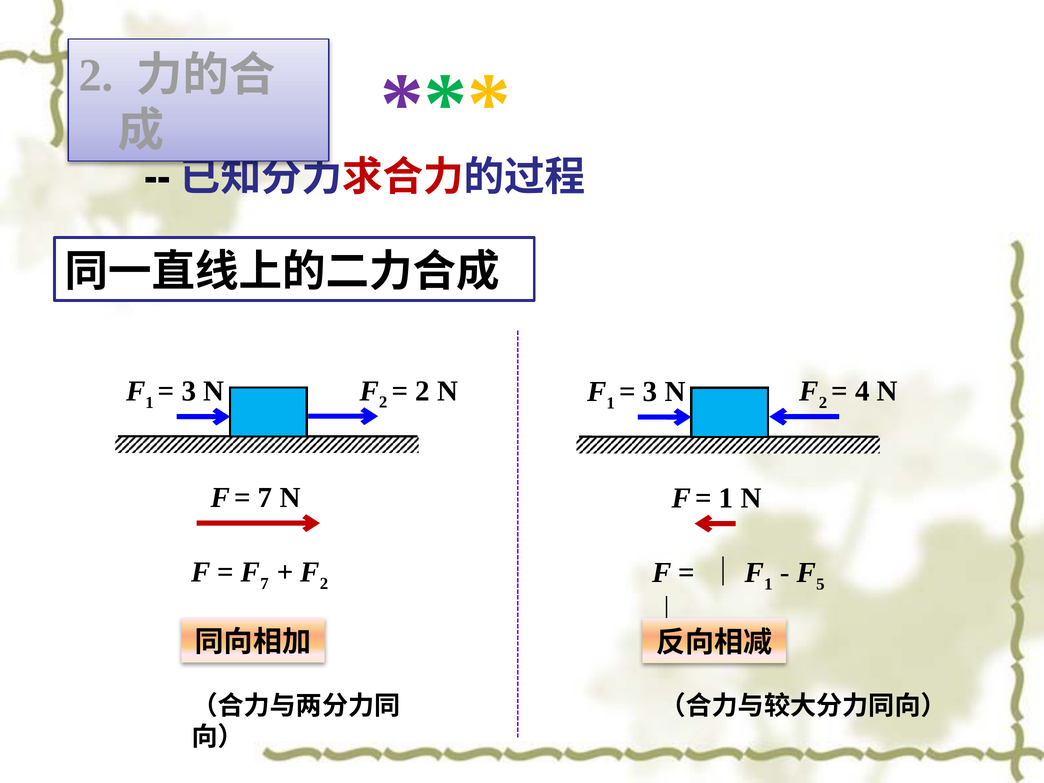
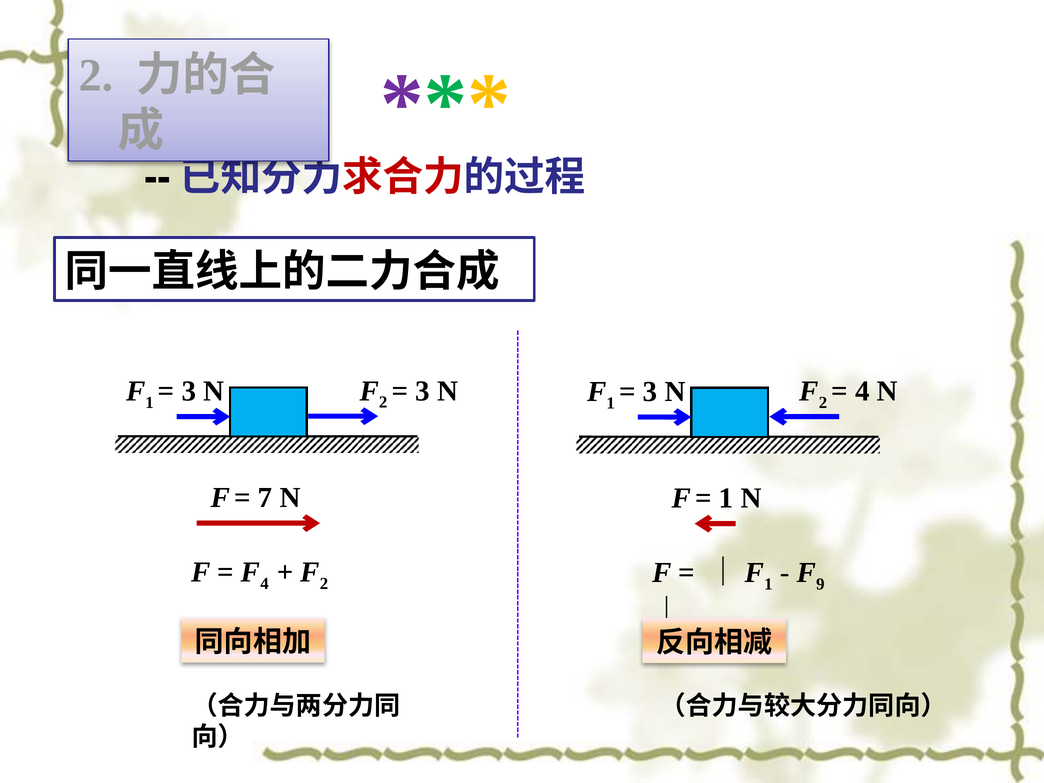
2 at (422, 391): 2 -> 3
F 7: 7 -> 4
5: 5 -> 9
